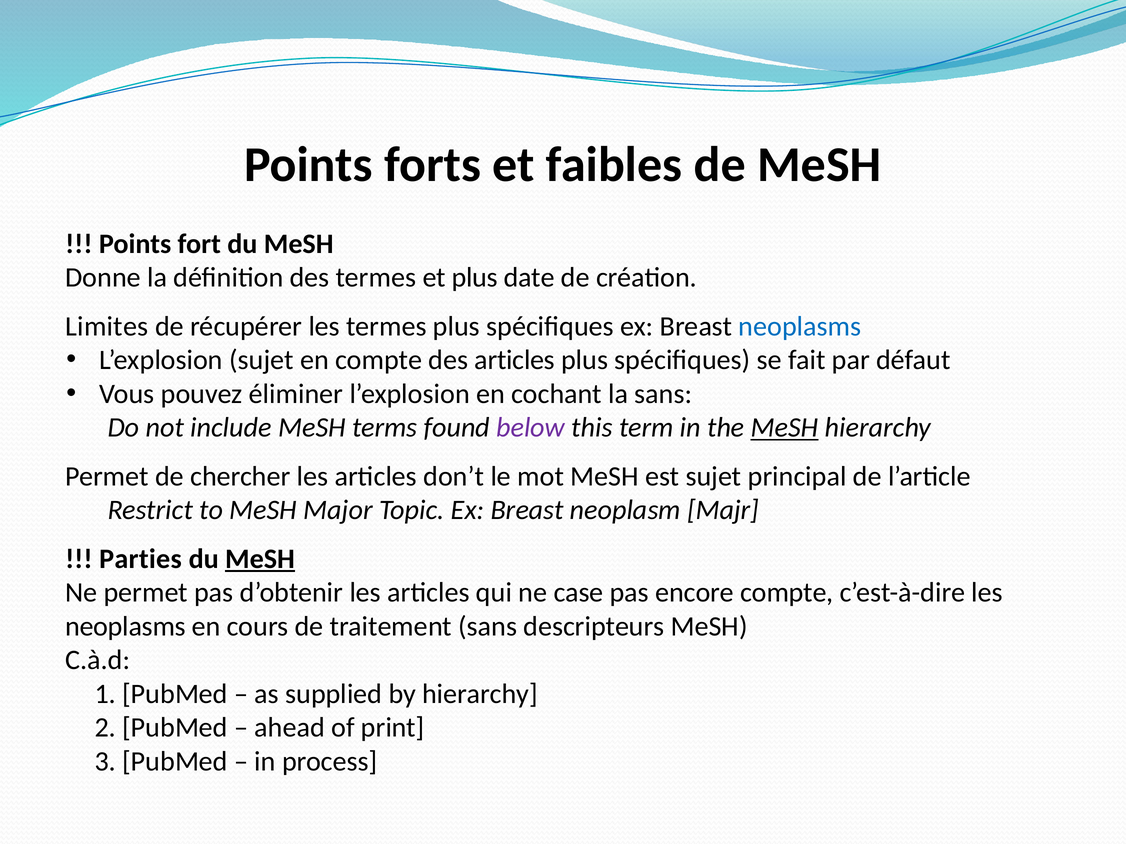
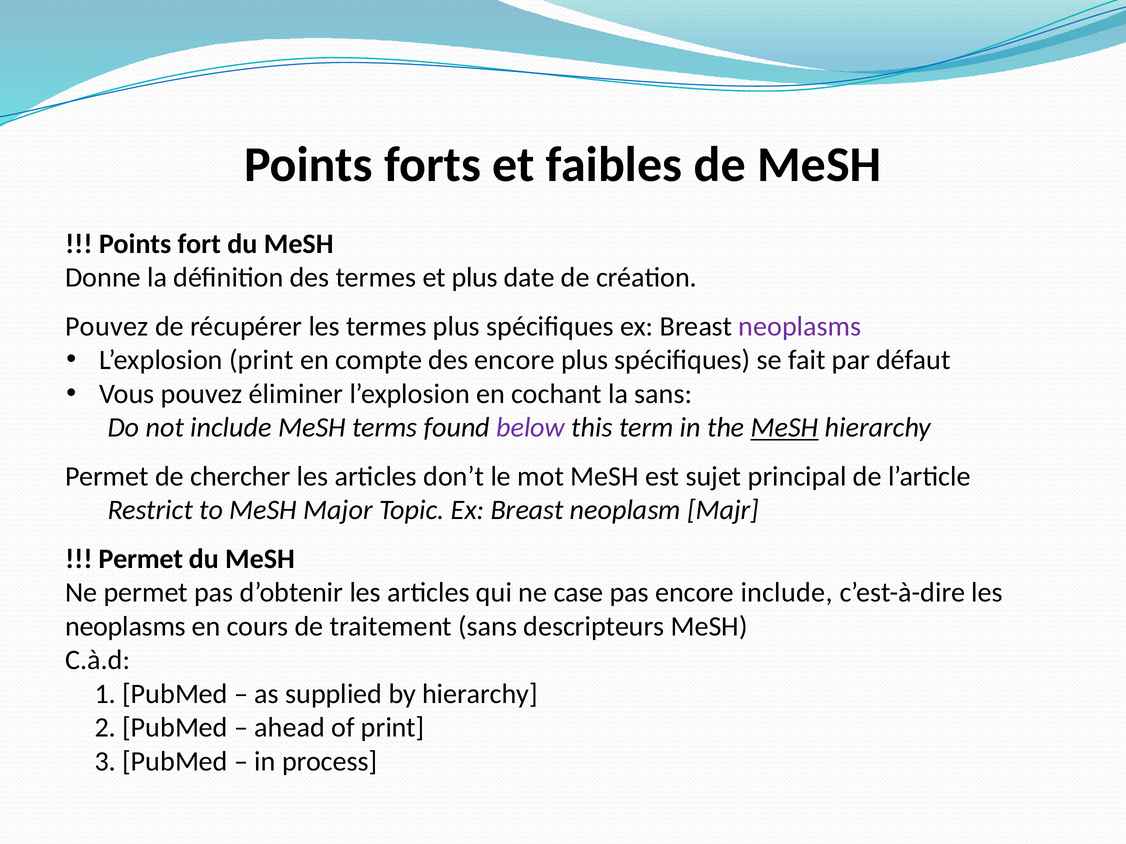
Limites at (107, 327): Limites -> Pouvez
neoplasms at (800, 327) colour: blue -> purple
L’explosion sujet: sujet -> print
des articles: articles -> encore
Parties at (140, 559): Parties -> Permet
MeSH at (260, 559) underline: present -> none
encore compte: compte -> include
